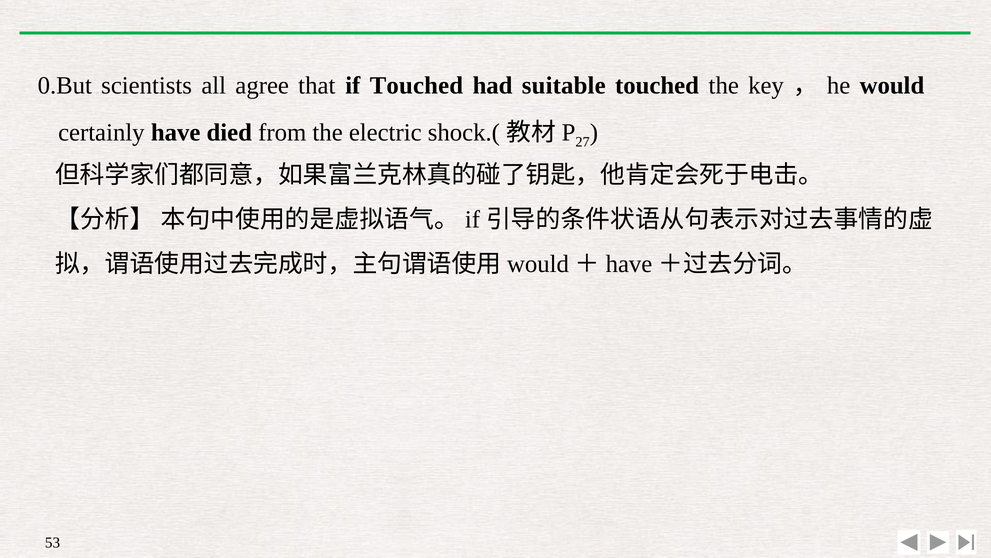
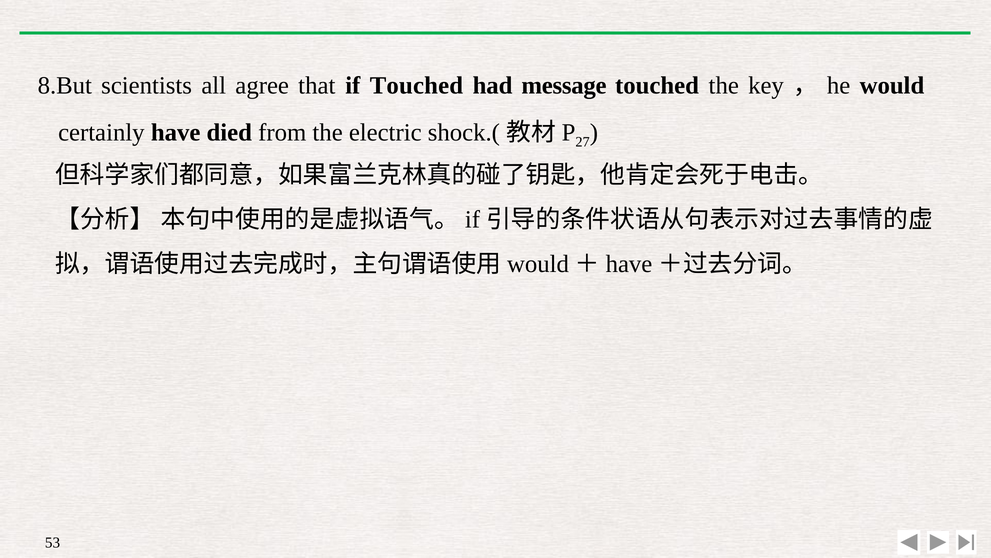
0.But: 0.But -> 8.But
suitable: suitable -> message
